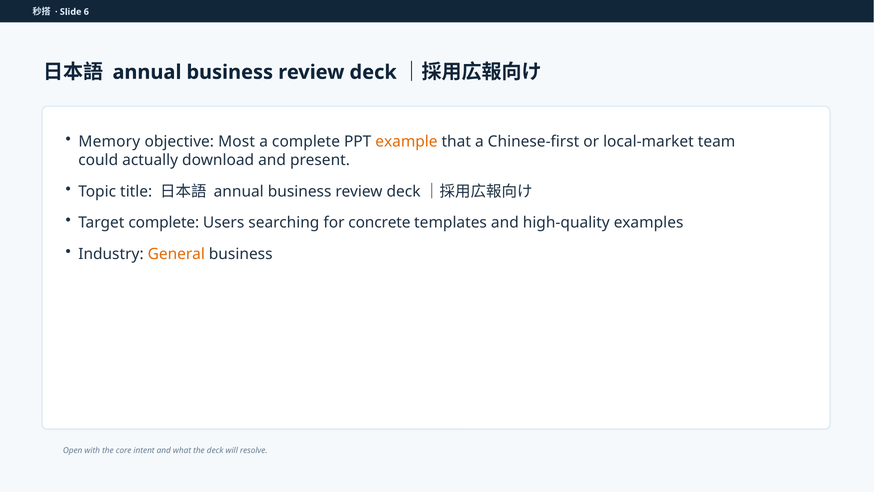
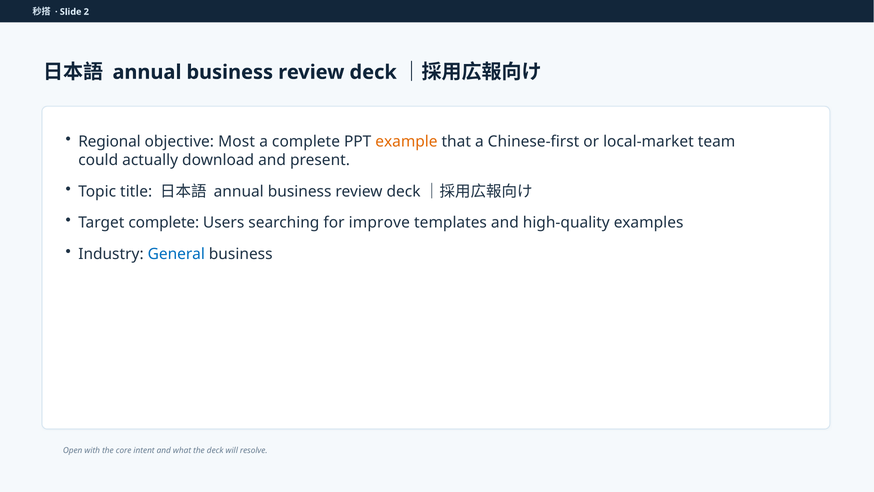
6: 6 -> 2
Memory: Memory -> Regional
concrete: concrete -> improve
General colour: orange -> blue
